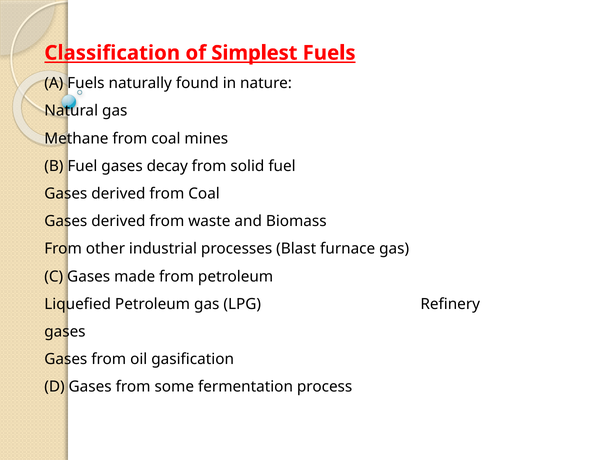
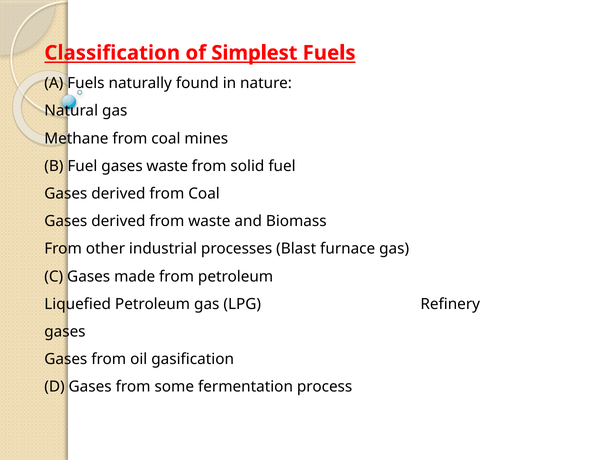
gases decay: decay -> waste
